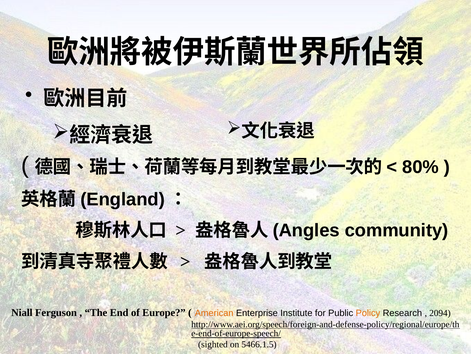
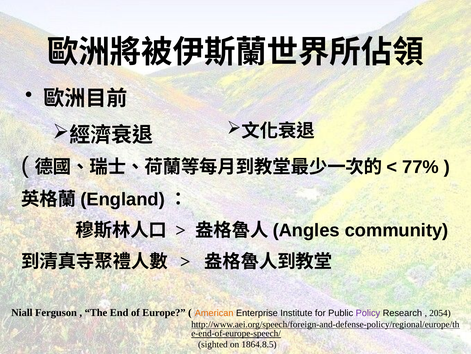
80%: 80% -> 77%
Policy colour: orange -> purple
2094: 2094 -> 2054
5466.1.5: 5466.1.5 -> 1864.8.5
